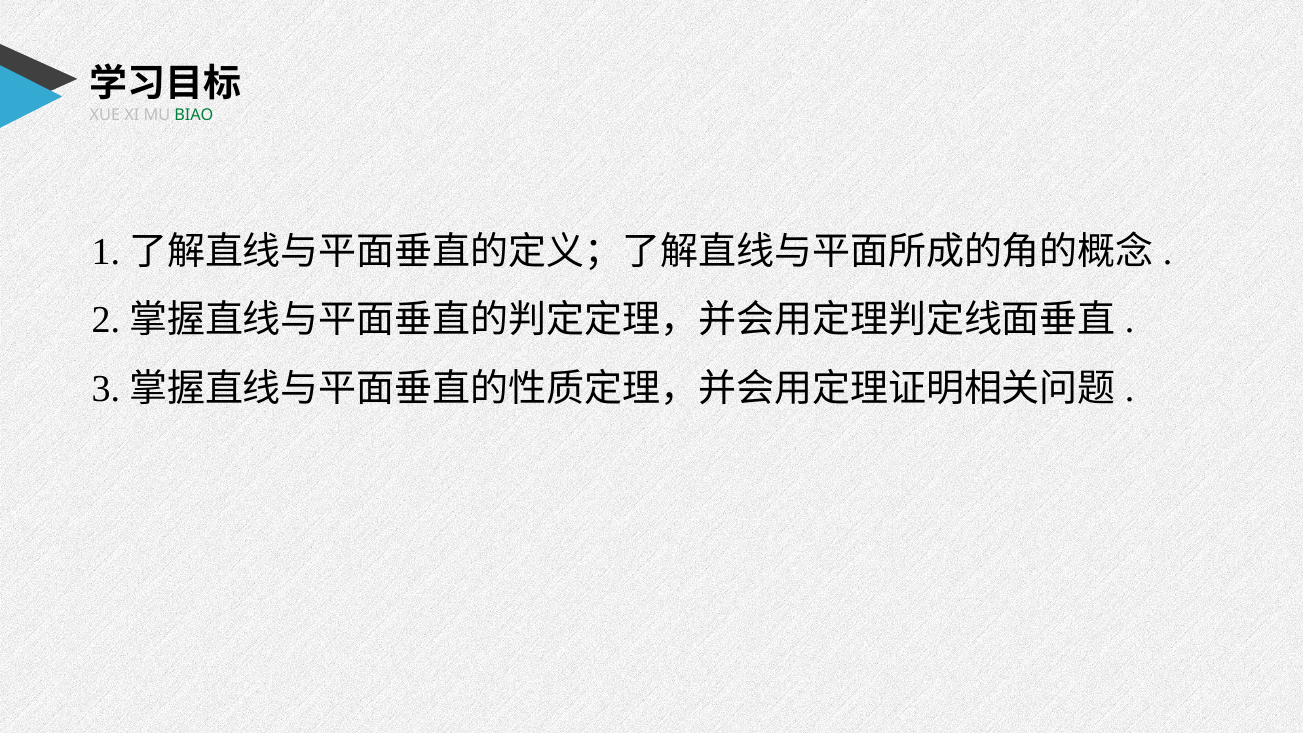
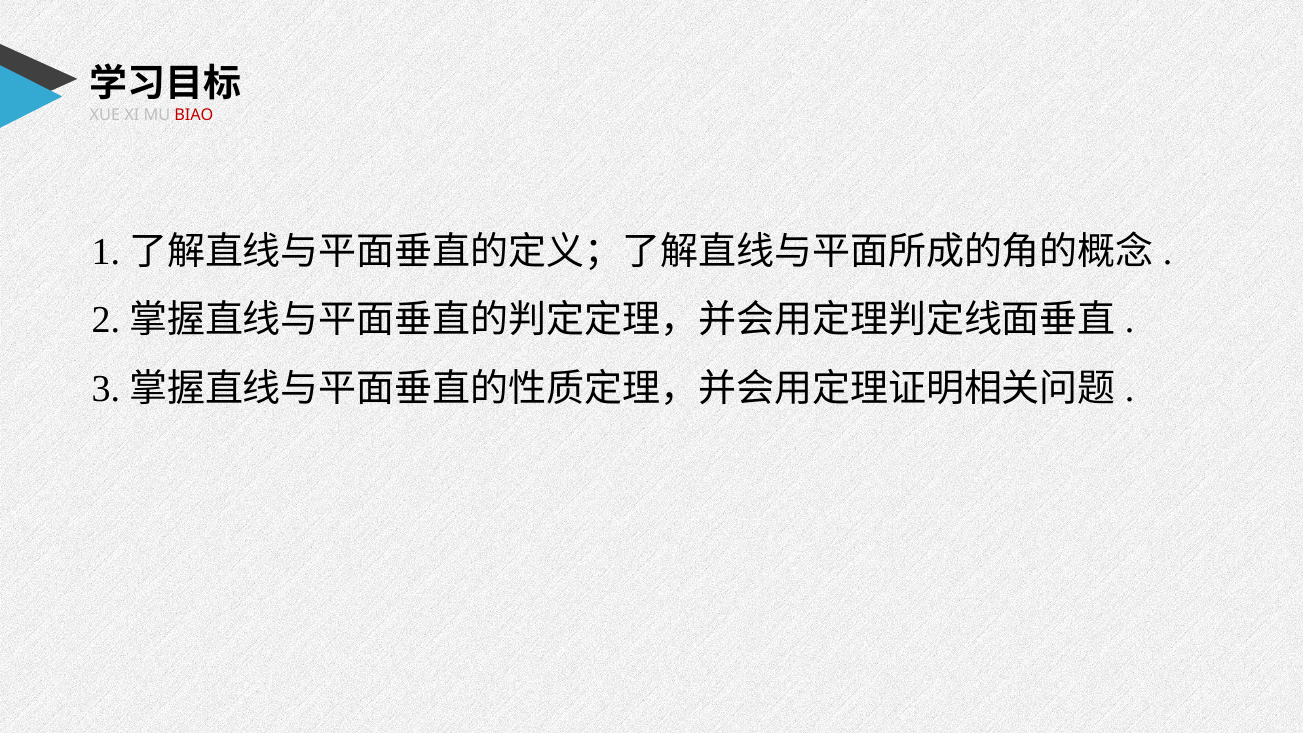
BIAO colour: green -> red
